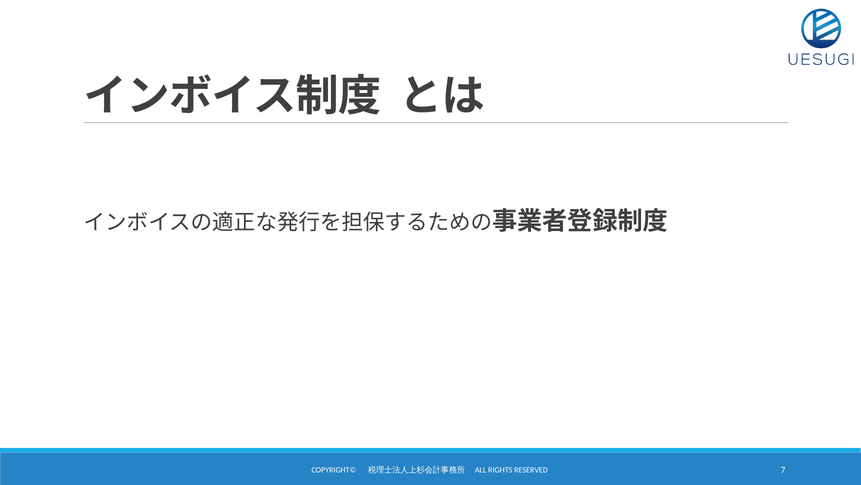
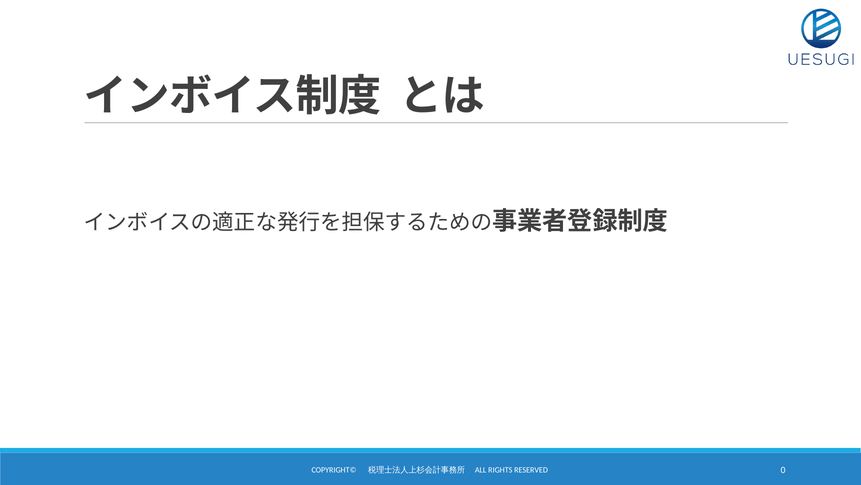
7: 7 -> 0
